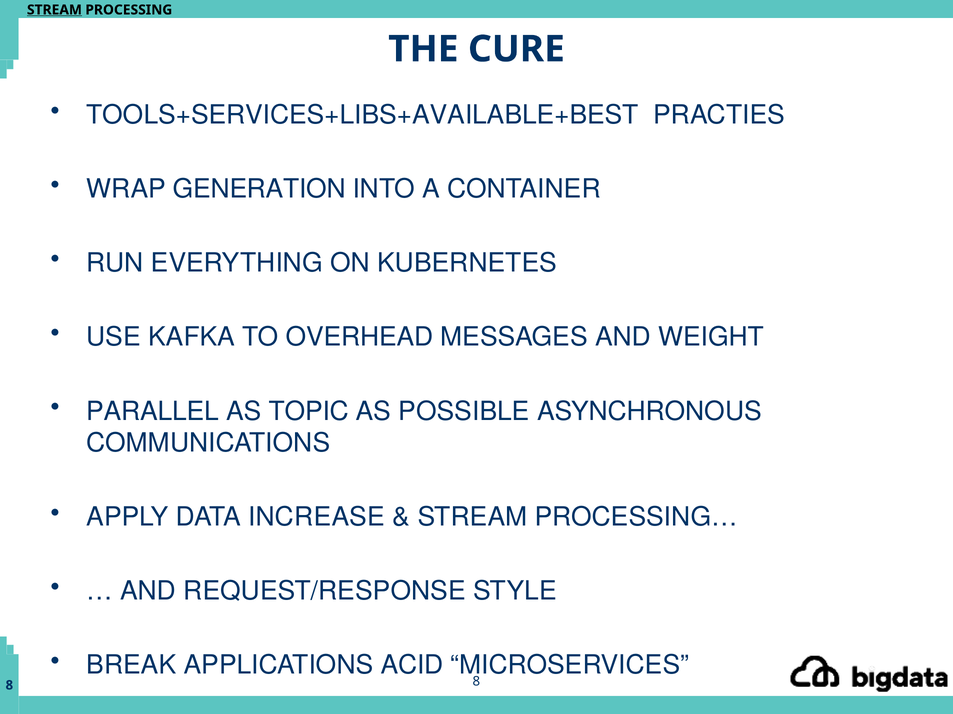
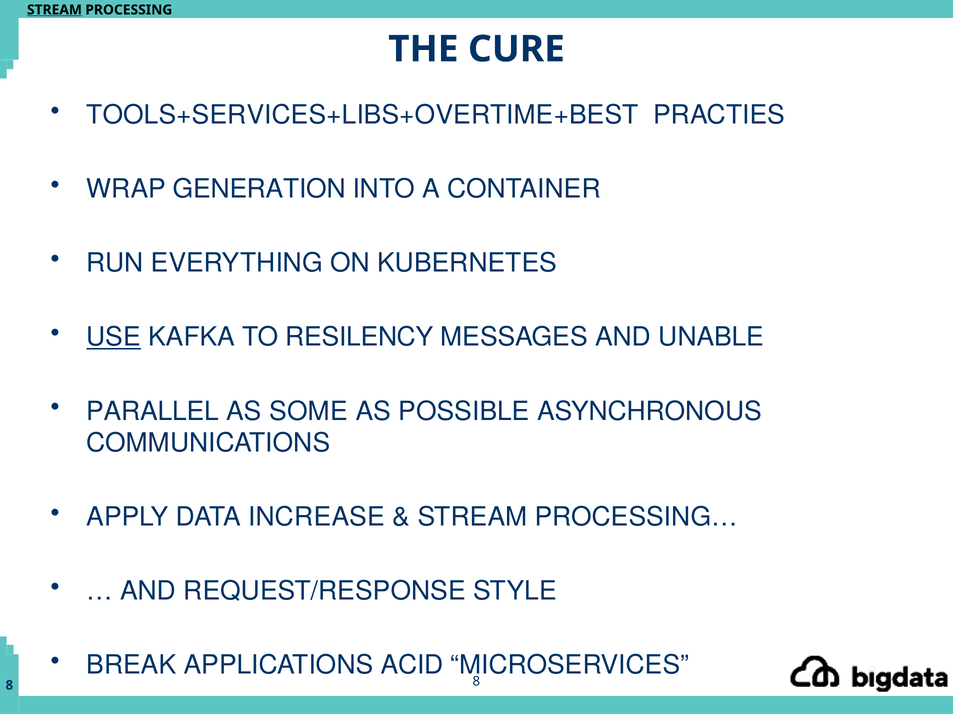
TOOLS+SERVICES+LIBS+AVAILABLE+BEST: TOOLS+SERVICES+LIBS+AVAILABLE+BEST -> TOOLS+SERVICES+LIBS+OVERTIME+BEST
USE underline: none -> present
OVERHEAD: OVERHEAD -> RESILENCY
WEIGHT: WEIGHT -> UNABLE
TOPIC: TOPIC -> SOME
